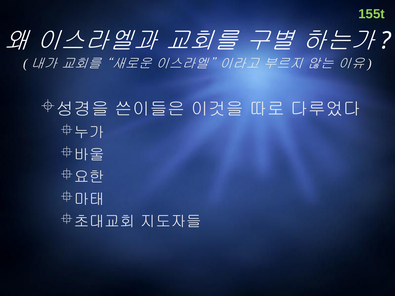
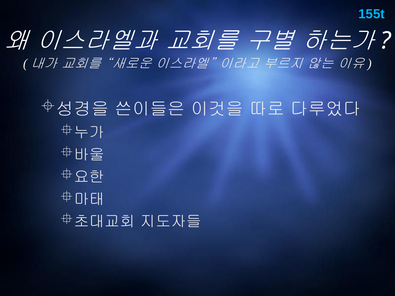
155t colour: light green -> light blue
